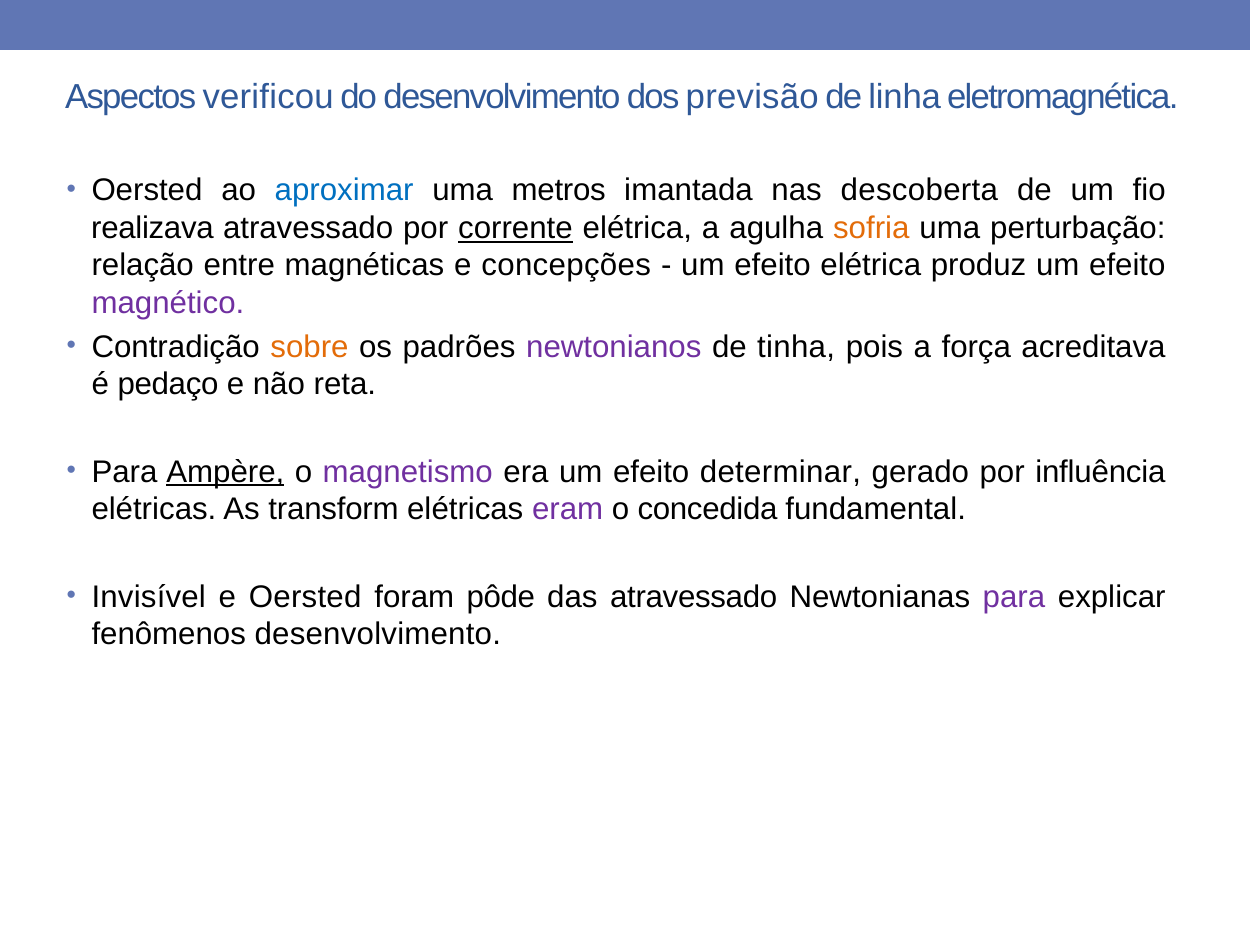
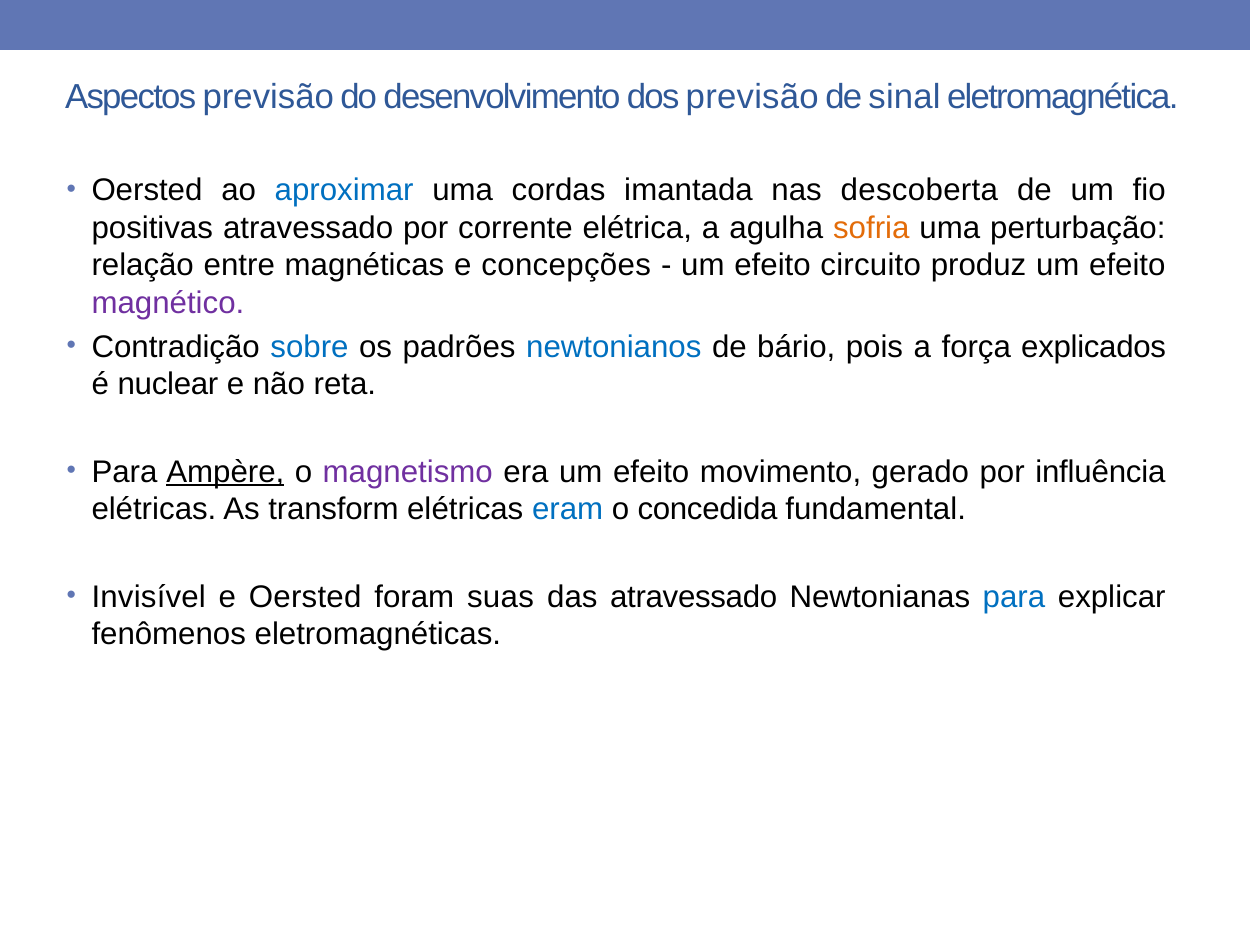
Aspectos verificou: verificou -> previsão
linha: linha -> sinal
metros: metros -> cordas
realizava: realizava -> positivas
corrente underline: present -> none
efeito elétrica: elétrica -> circuito
sobre colour: orange -> blue
newtonianos colour: purple -> blue
tinha: tinha -> bário
acreditava: acreditava -> explicados
pedaço: pedaço -> nuclear
determinar: determinar -> movimento
eram colour: purple -> blue
pôde: pôde -> suas
para at (1014, 597) colour: purple -> blue
fenômenos desenvolvimento: desenvolvimento -> eletromagnéticas
